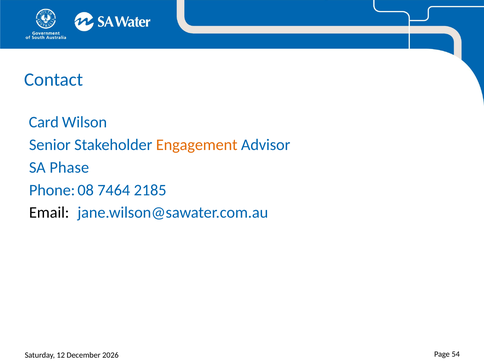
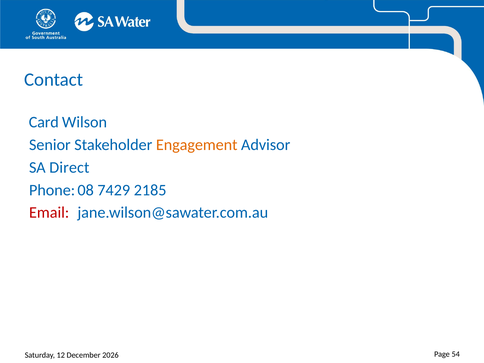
Phase: Phase -> Direct
7464: 7464 -> 7429
Email colour: black -> red
